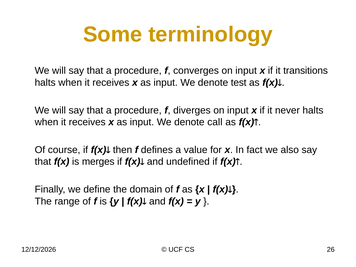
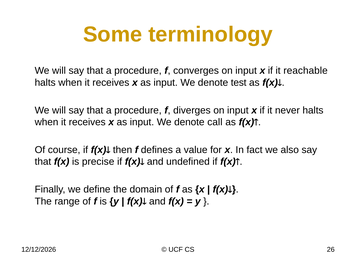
transitions: transitions -> reachable
merges: merges -> precise
